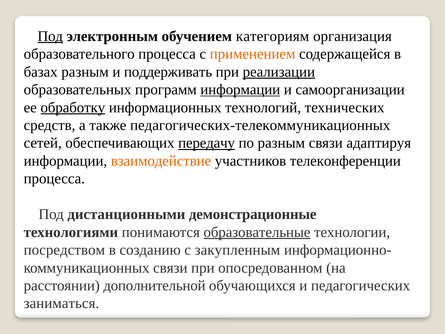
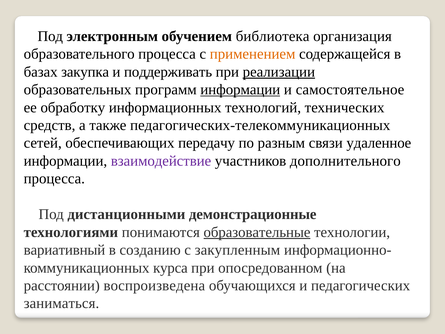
Под at (50, 36) underline: present -> none
категориям: категориям -> библиотека
базах разным: разным -> закупка
самоорганизации: самоорганизации -> самостоятельное
обработку underline: present -> none
передачу underline: present -> none
адаптируя: адаптируя -> удаленное
взаимодействие colour: orange -> purple
телеконференции: телеконференции -> дополнительного
посредством: посредством -> вариативный
связи at (170, 268): связи -> курса
дополнительной: дополнительной -> воспроизведена
